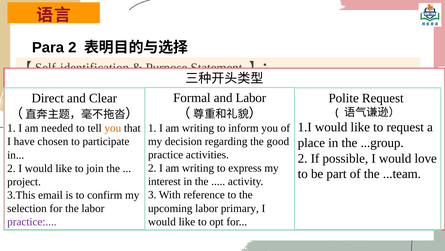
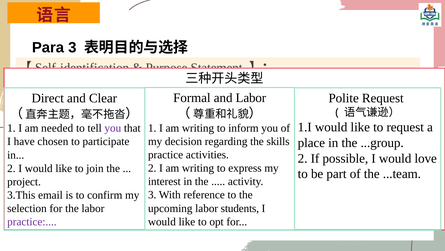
Para 2: 2 -> 3
you at (113, 128) colour: orange -> purple
good: good -> skills
primary: primary -> students
